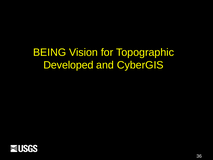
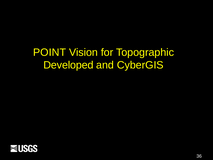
BEING: BEING -> POINT
